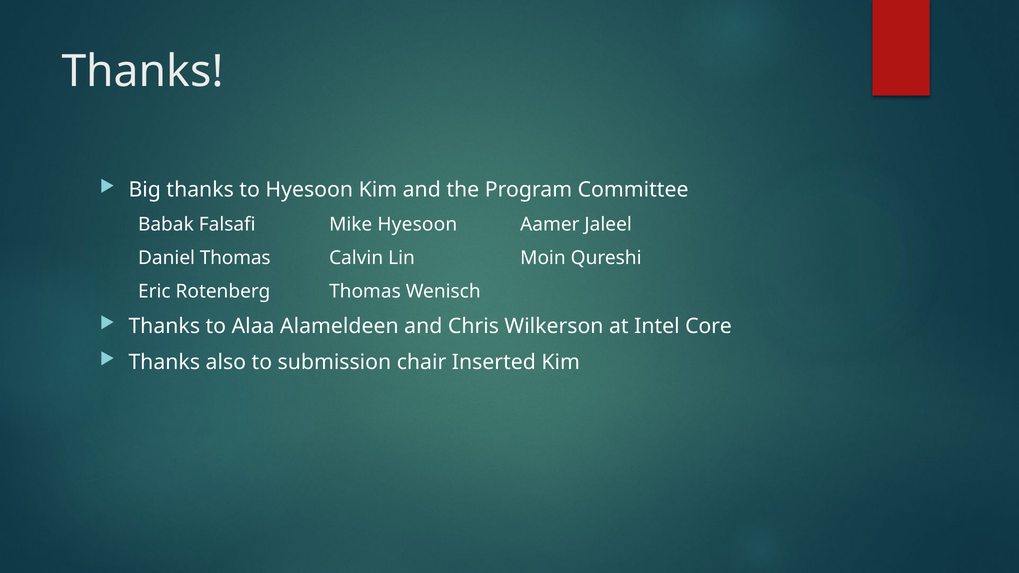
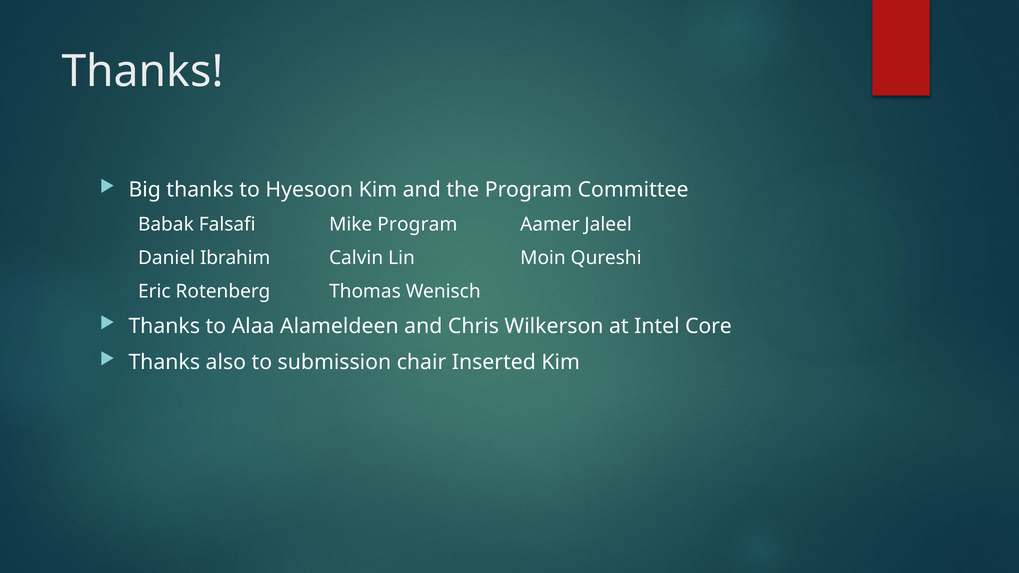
Mike Hyesoon: Hyesoon -> Program
Daniel Thomas: Thomas -> Ibrahim
